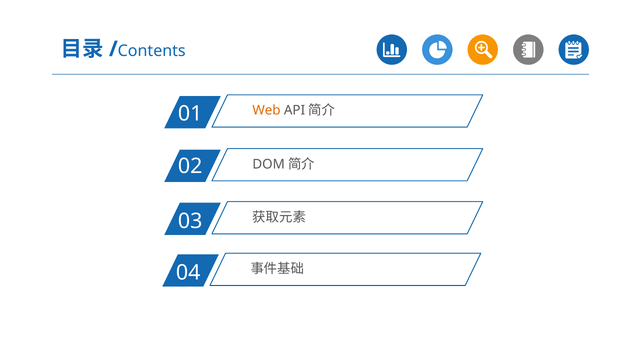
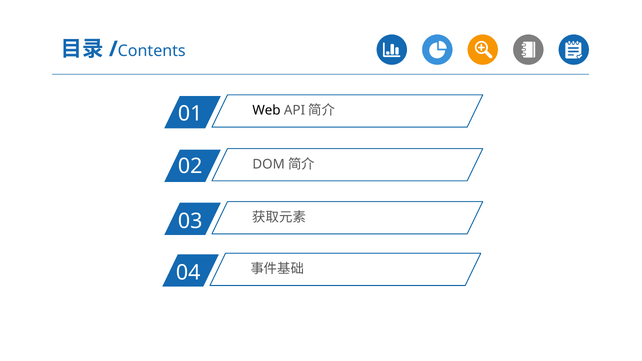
Web colour: orange -> black
